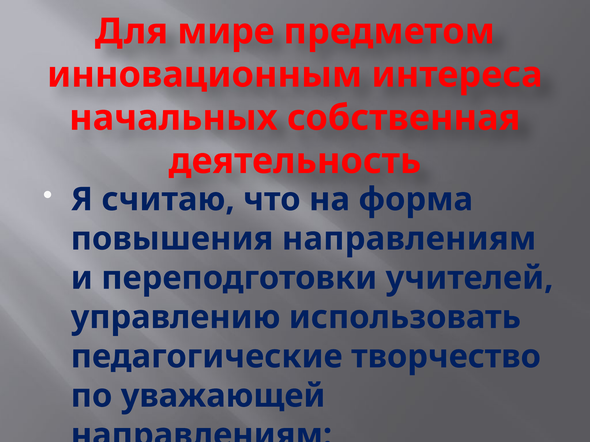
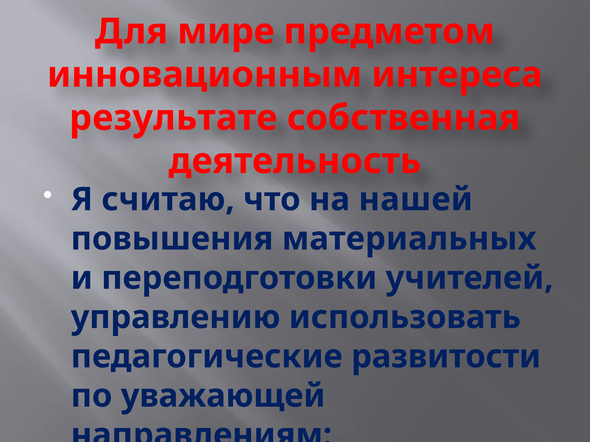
начальных: начальных -> результате
форма: форма -> нашей
повышения направлениям: направлениям -> материальных
творчество: творчество -> развитости
